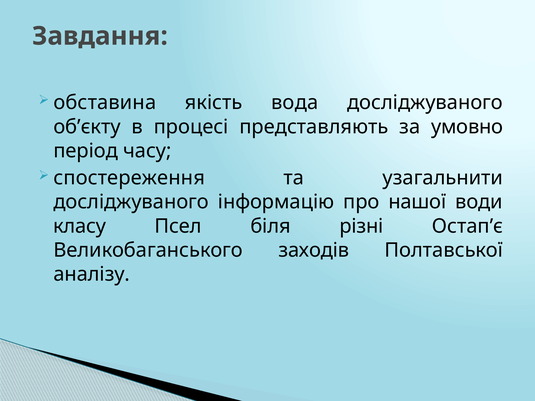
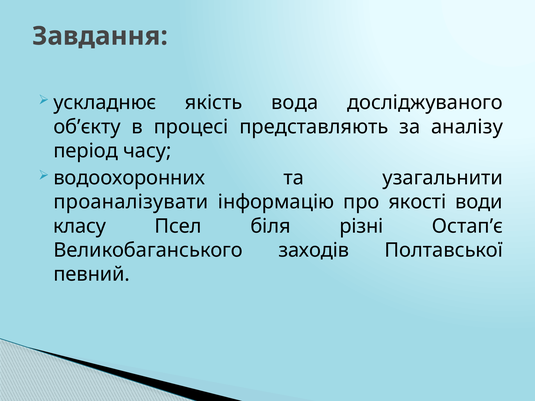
обставина: обставина -> ускладнює
умовно: умовно -> аналізу
спостереження: спостереження -> водоохоронних
досліджуваного at (131, 202): досліджуваного -> проаналізувати
нашої: нашої -> якості
аналізу: аналізу -> певний
